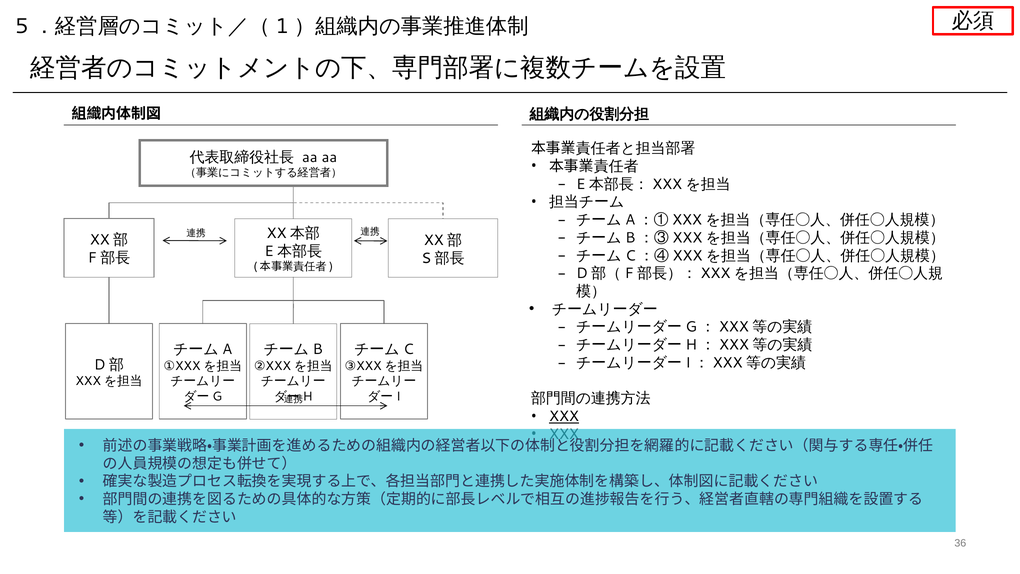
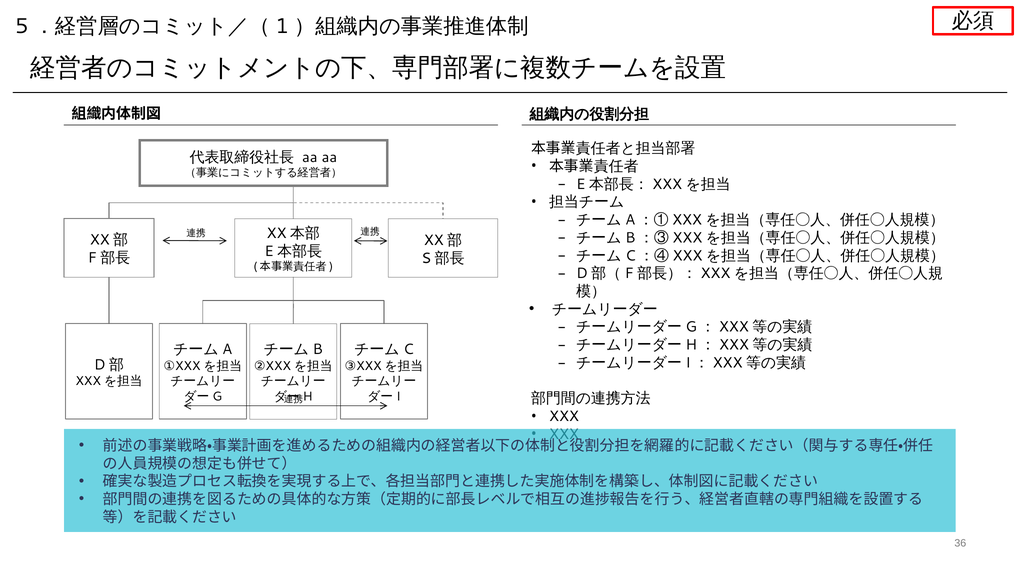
XXX at (564, 416) underline: present -> none
